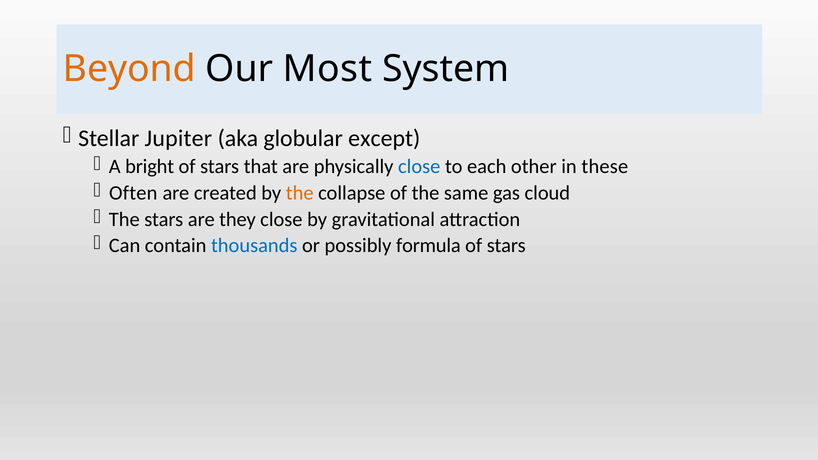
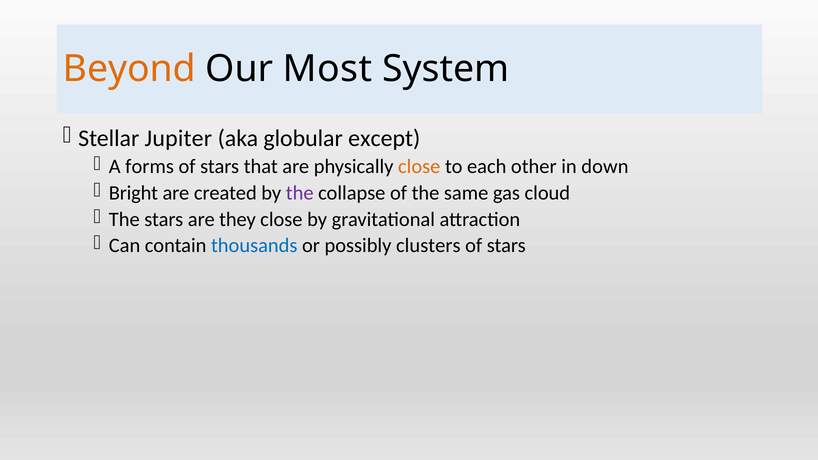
bright: bright -> forms
close at (419, 167) colour: blue -> orange
these: these -> down
Often: Often -> Bright
the at (300, 193) colour: orange -> purple
formula: formula -> clusters
